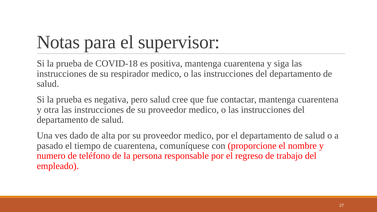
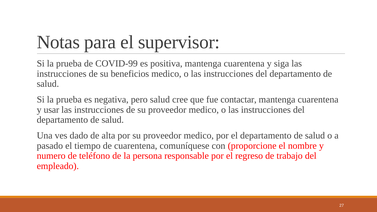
COVID-18: COVID-18 -> COVID-99
respirador: respirador -> beneficios
otra: otra -> usar
